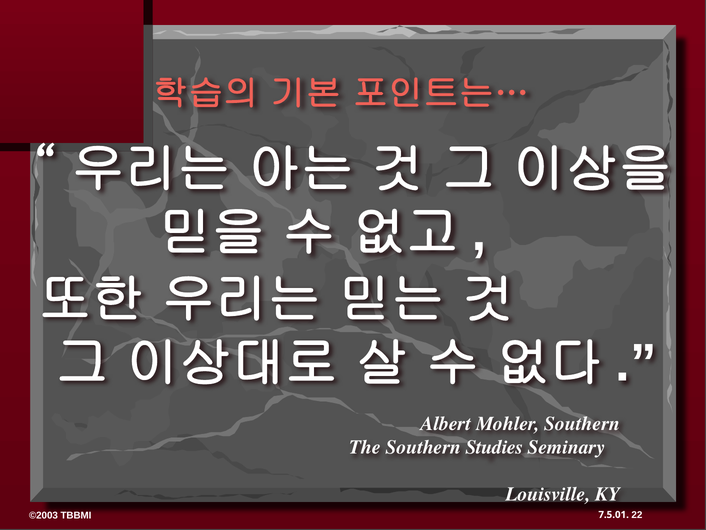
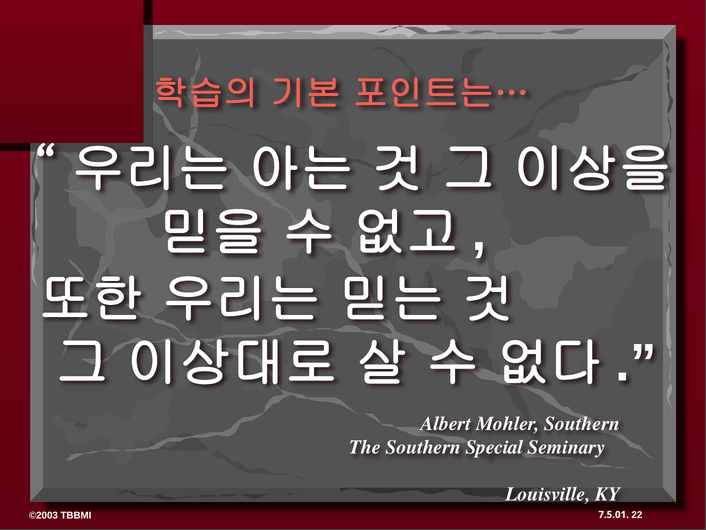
Studies: Studies -> Special
